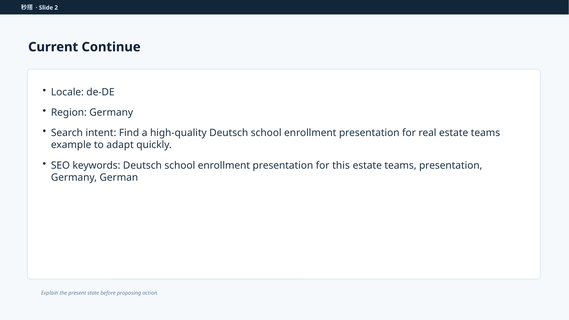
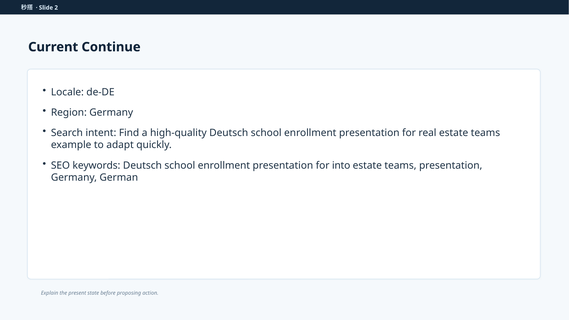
this: this -> into
